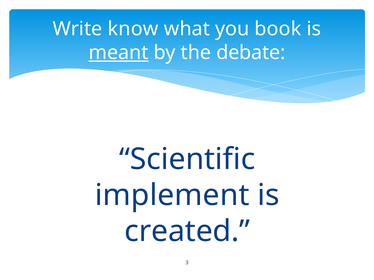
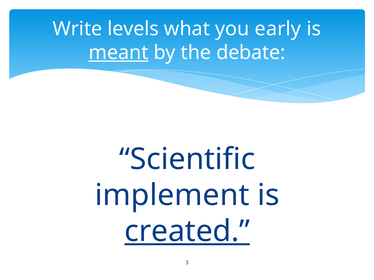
know: know -> levels
book: book -> early
created underline: none -> present
